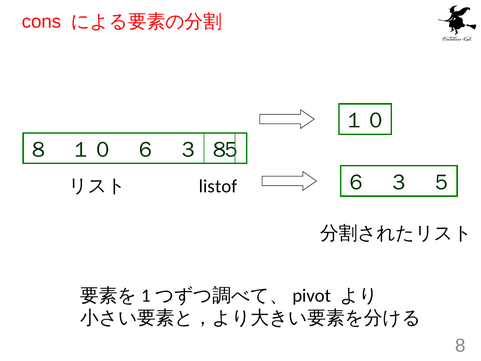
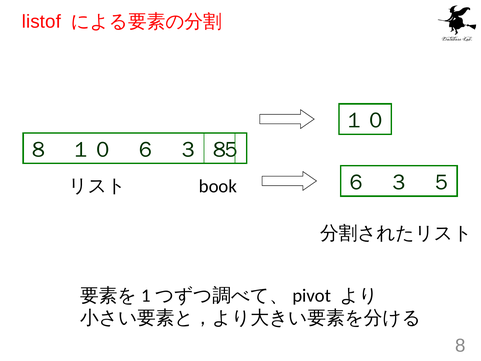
cons: cons -> listof
listof: listof -> book
